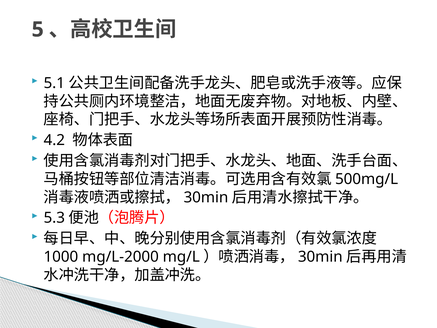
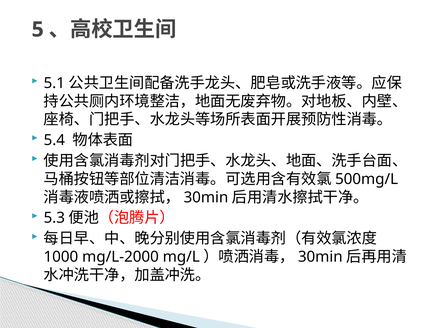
4.2: 4.2 -> 5.4
